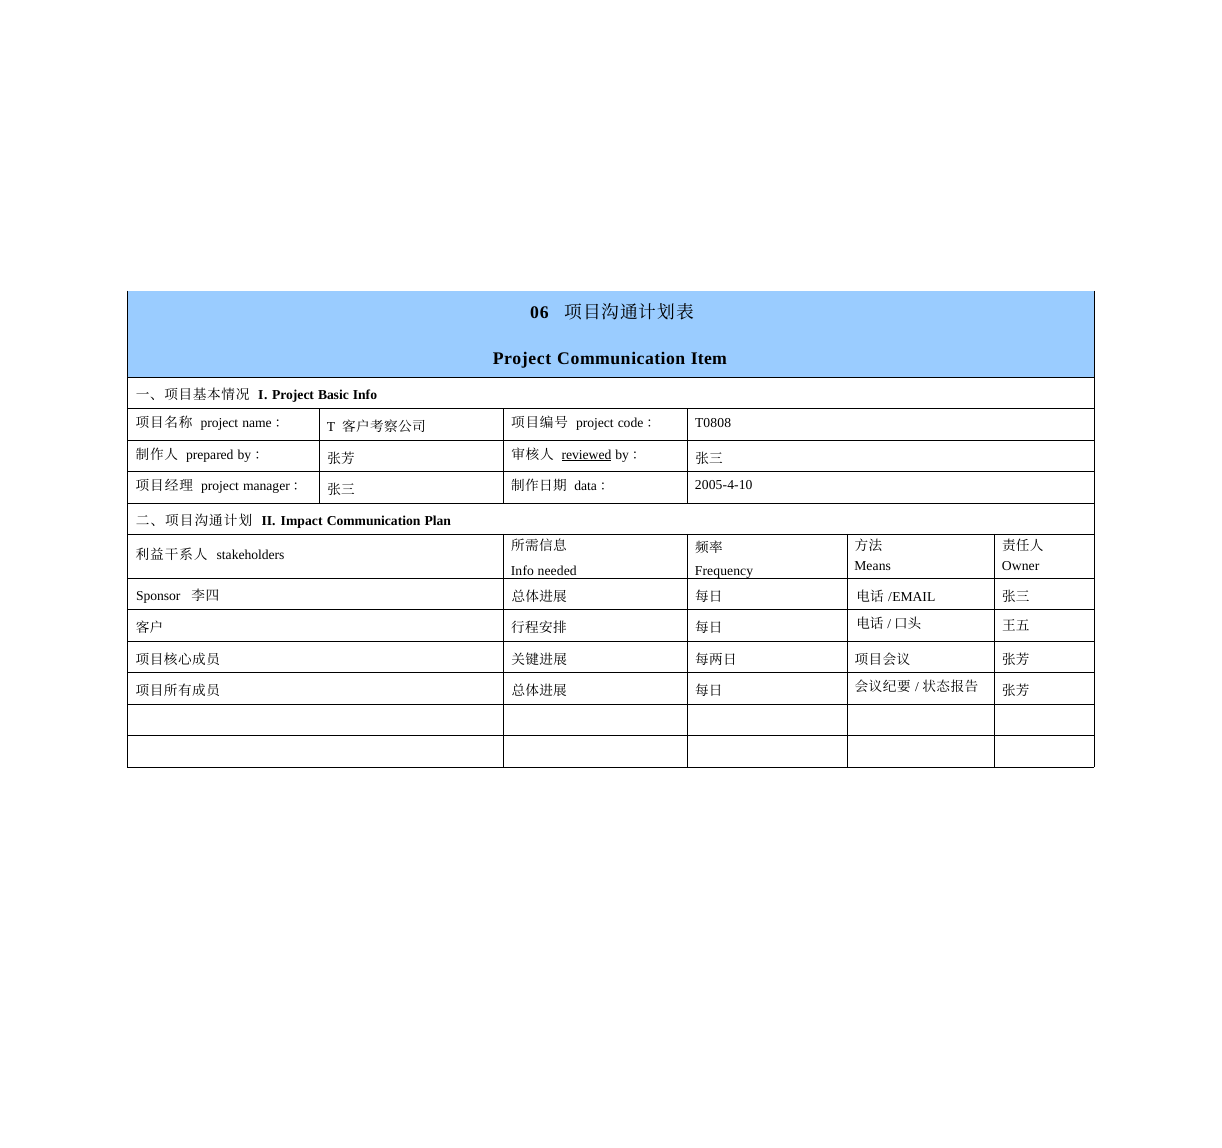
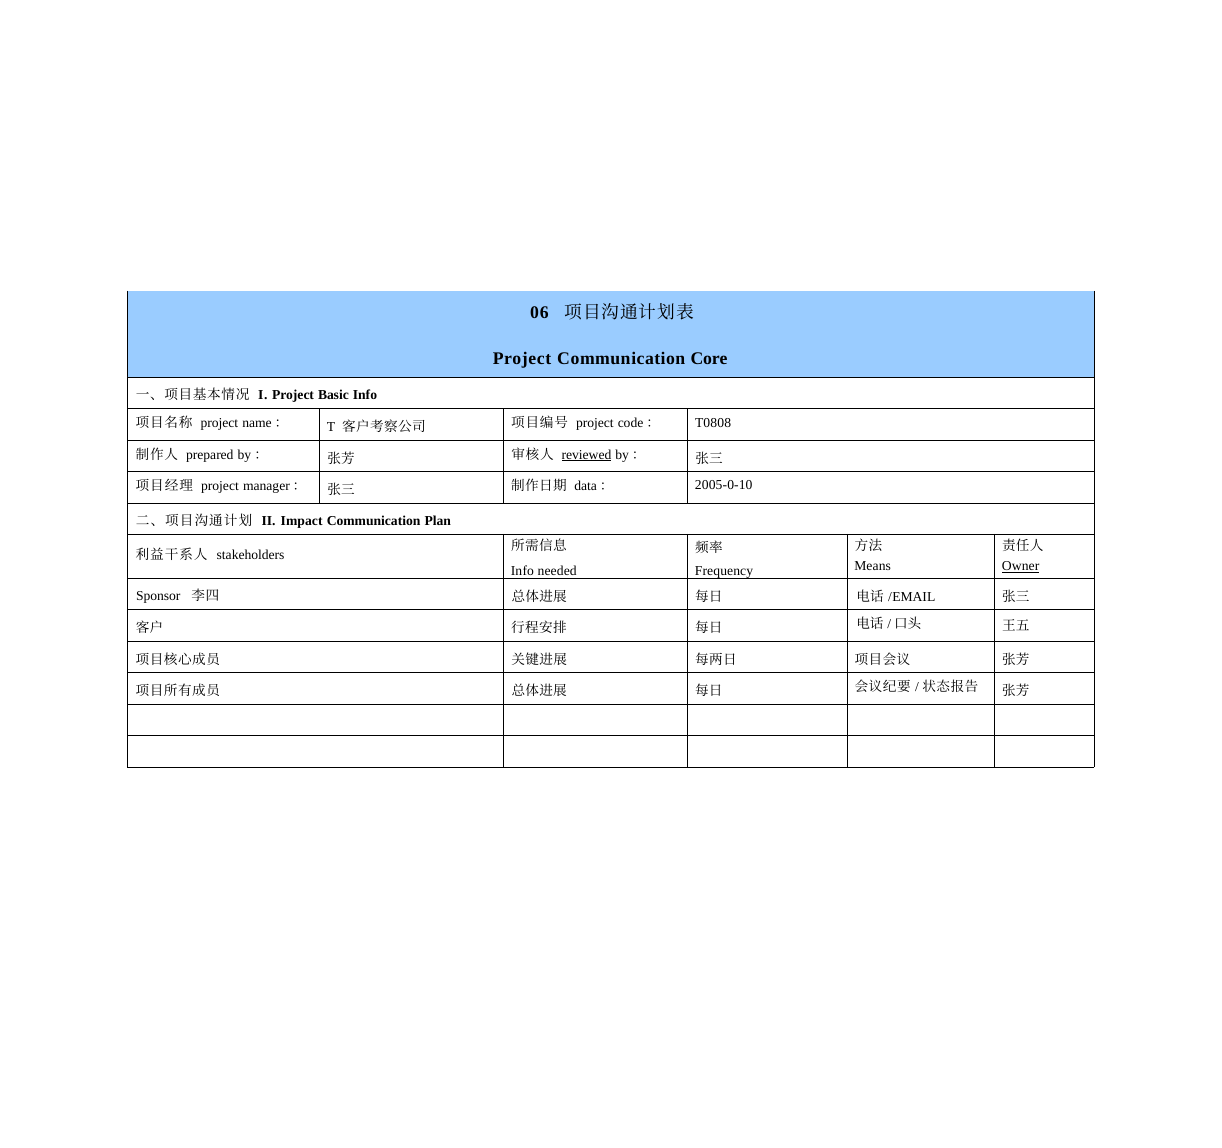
Item: Item -> Core
2005-4-10: 2005-4-10 -> 2005-0-10
Owner underline: none -> present
